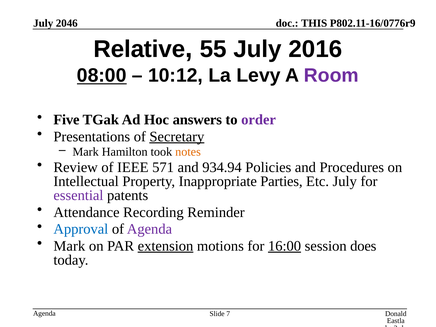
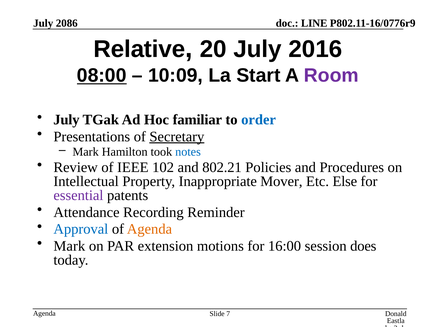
2046: 2046 -> 2086
THIS: THIS -> LINE
55: 55 -> 20
10:12: 10:12 -> 10:09
Levy: Levy -> Start
Five at (66, 120): Five -> July
answers: answers -> familiar
order colour: purple -> blue
notes colour: orange -> blue
571: 571 -> 102
934.94: 934.94 -> 802.21
Parties: Parties -> Mover
Etc July: July -> Else
Agenda at (149, 229) colour: purple -> orange
extension underline: present -> none
16:00 underline: present -> none
